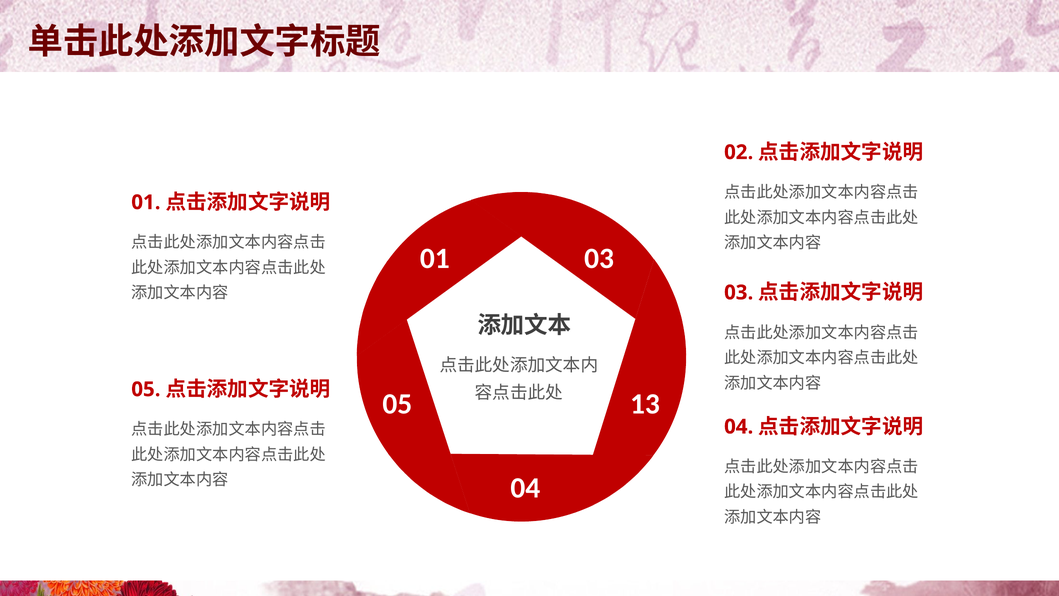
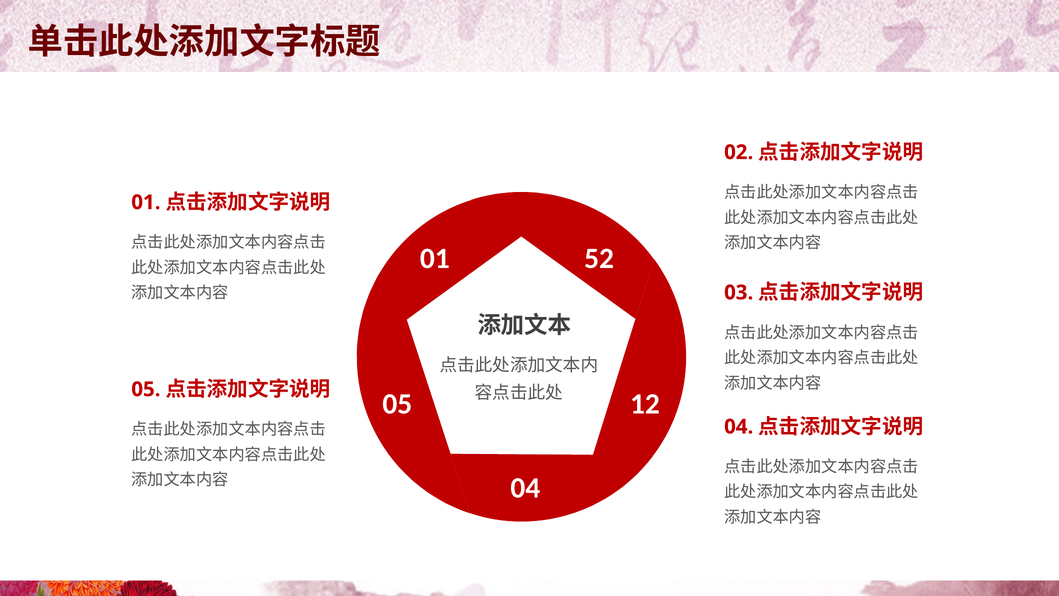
01 03: 03 -> 52
13: 13 -> 12
